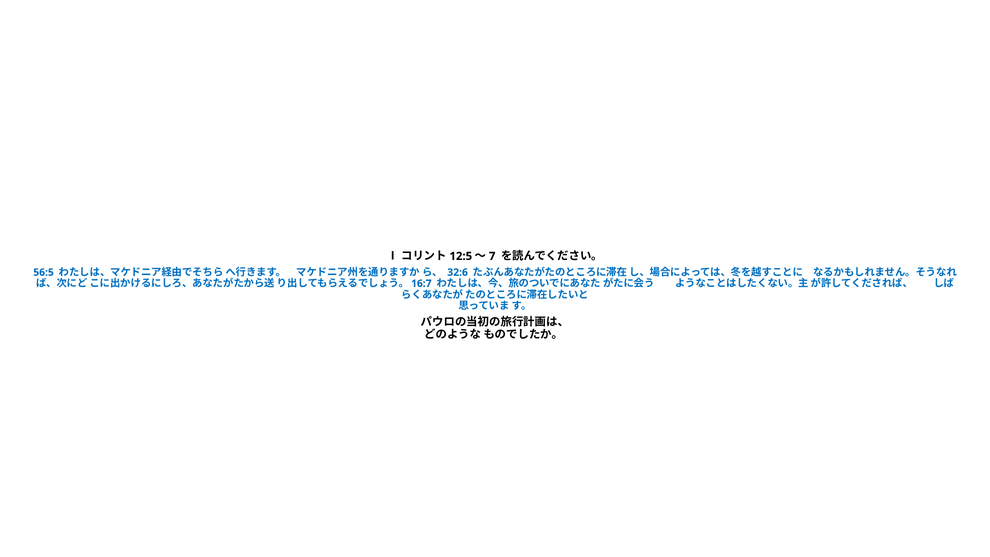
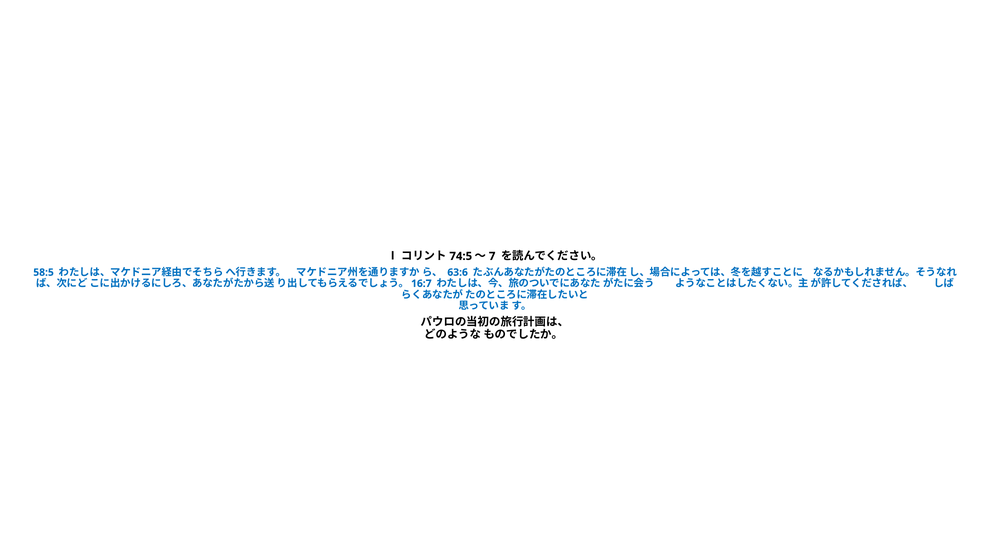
12:5: 12:5 -> 74:5
56:5: 56:5 -> 58:5
32:6: 32:6 -> 63:6
